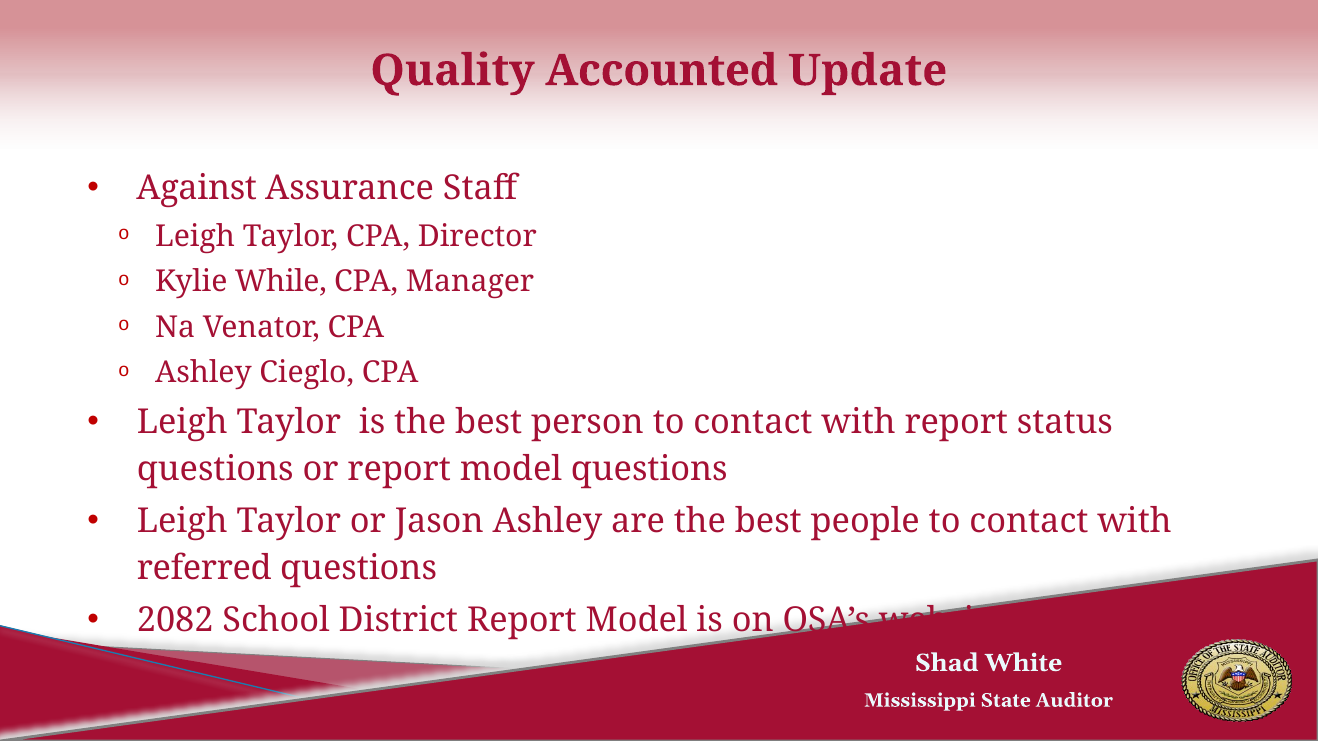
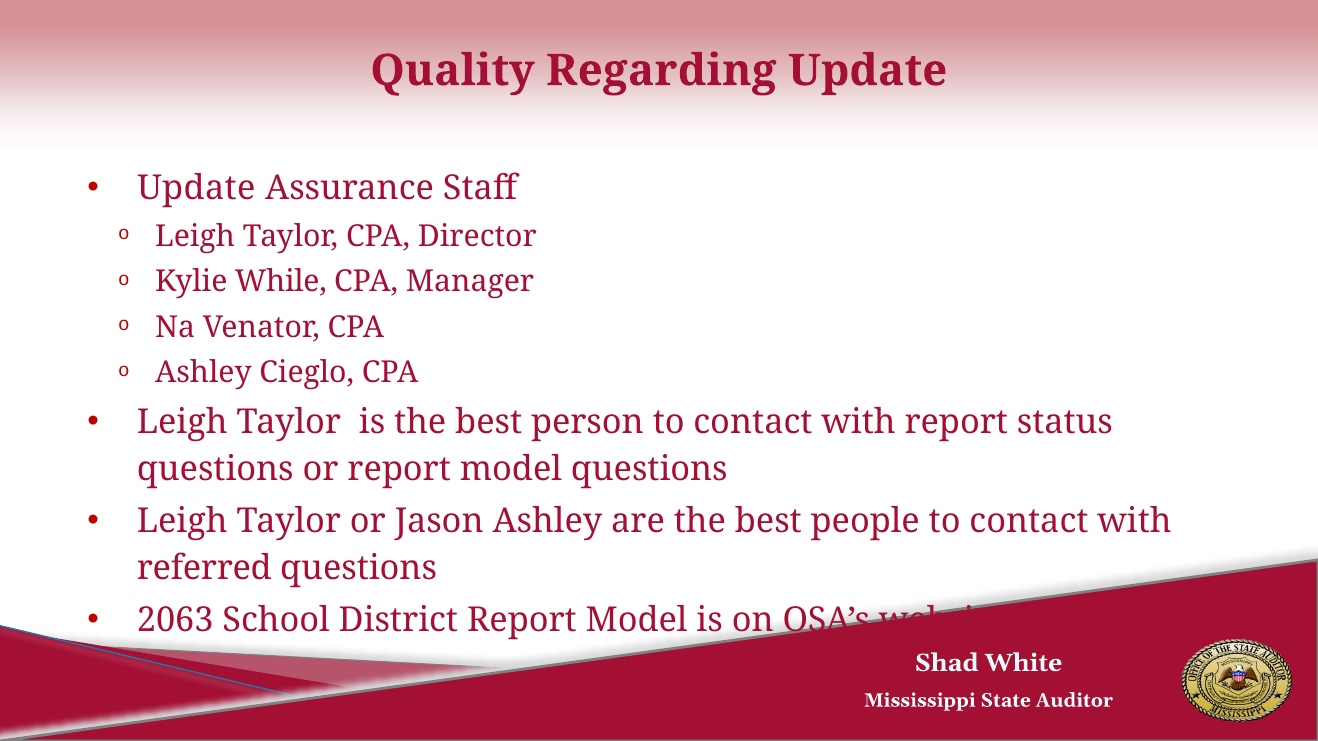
Accounted: Accounted -> Regarding
Against at (197, 188): Against -> Update
2082: 2082 -> 2063
